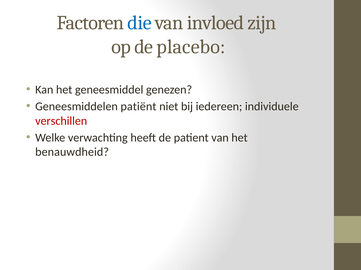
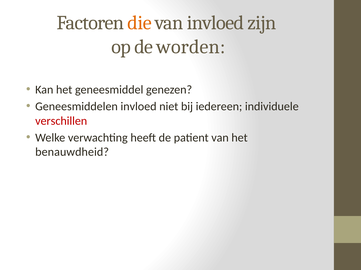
die colour: blue -> orange
placebo: placebo -> worden
Geneesmiddelen patiënt: patiënt -> invloed
